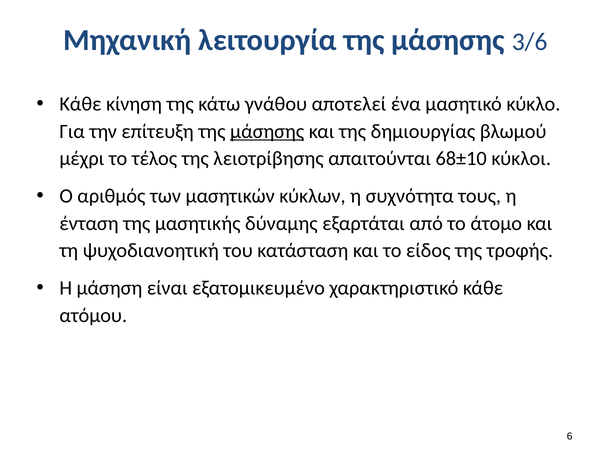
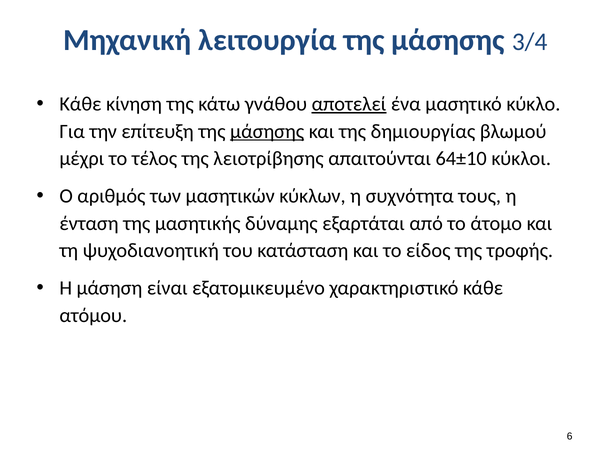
3/6: 3/6 -> 3/4
αποτελεί underline: none -> present
68±10: 68±10 -> 64±10
